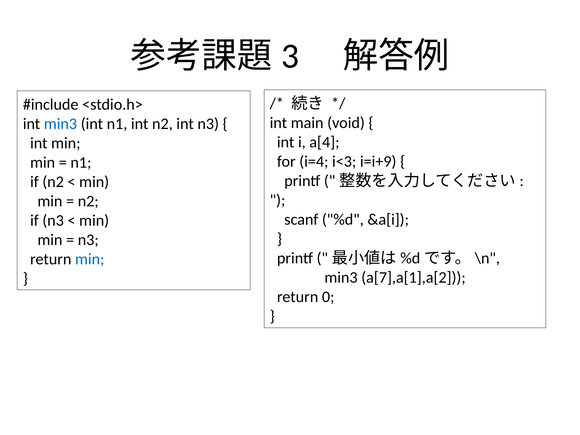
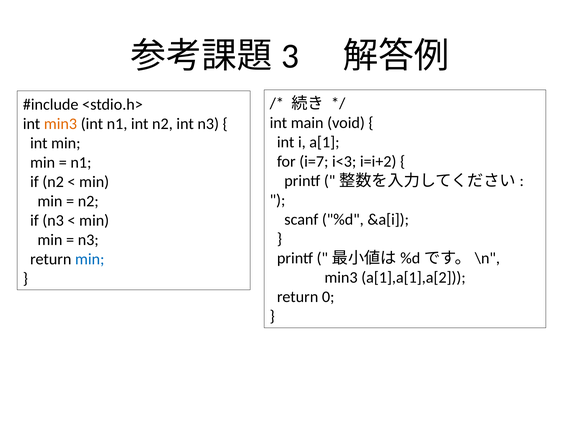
min3 at (60, 124) colour: blue -> orange
a[4: a[4 -> a[1
i=4: i=4 -> i=7
i=i+9: i=i+9 -> i=i+2
a[7],a[1],a[2: a[7],a[1],a[2 -> a[1],a[1],a[2
